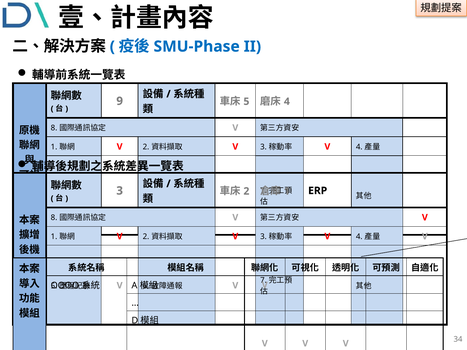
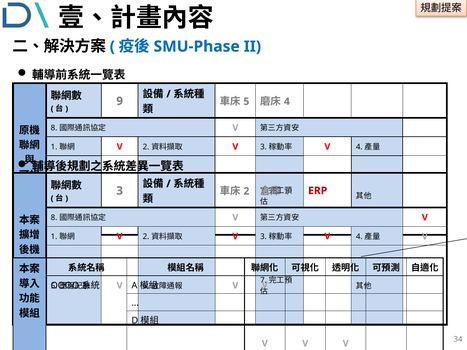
ERP colour: black -> red
